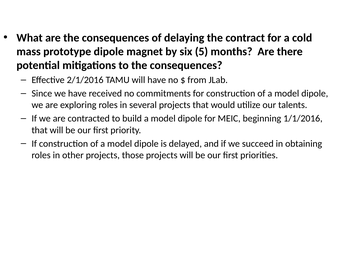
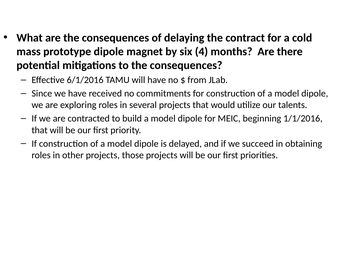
5: 5 -> 4
2/1/2016: 2/1/2016 -> 6/1/2016
